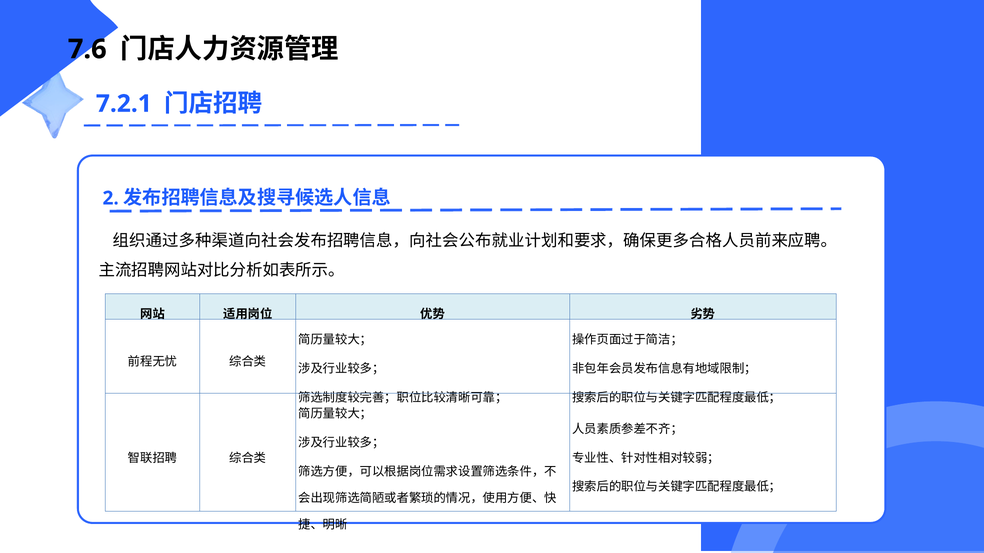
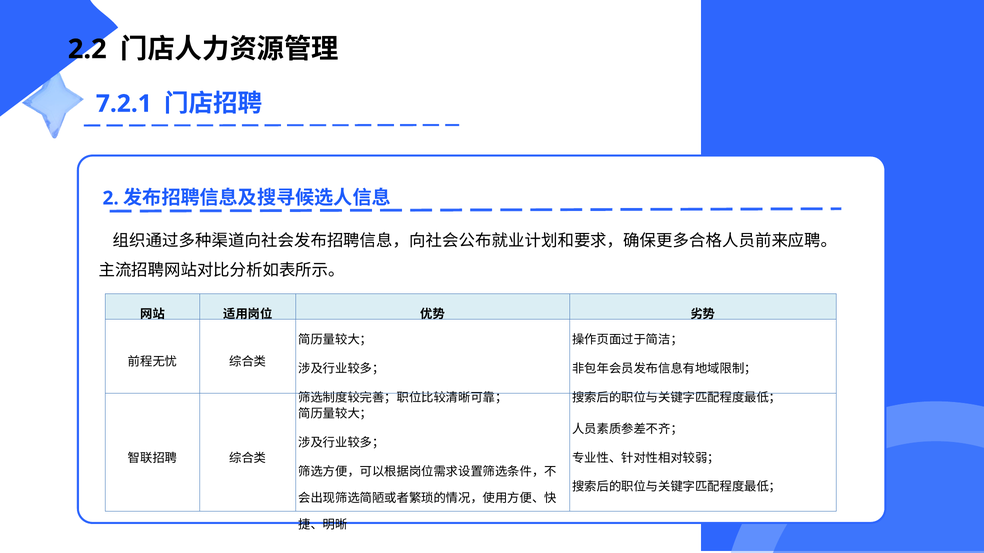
7.6: 7.6 -> 2.2
